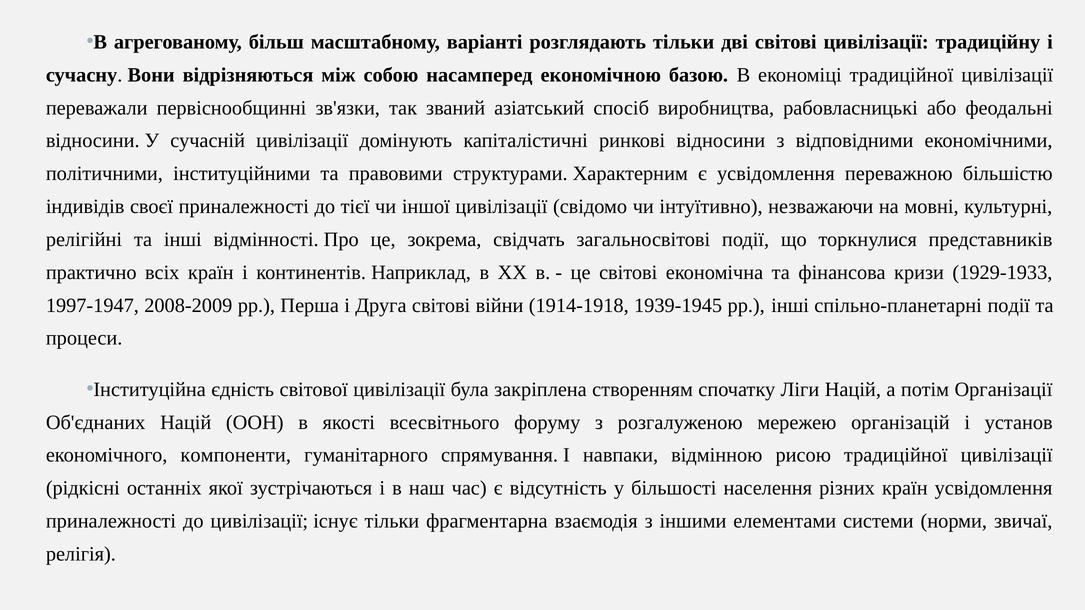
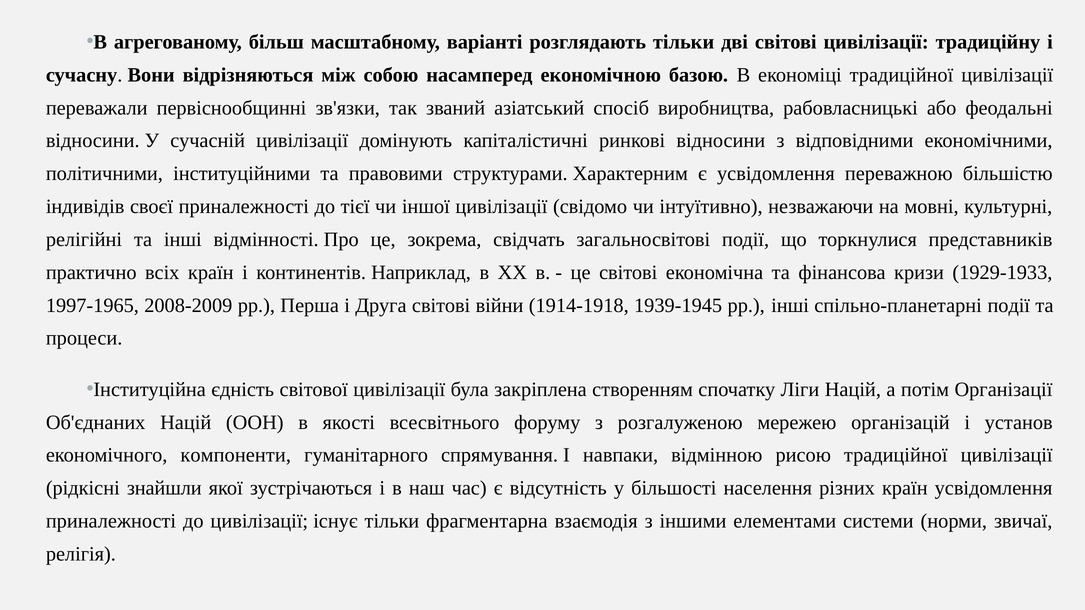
1997-1947: 1997-1947 -> 1997-1965
останніх: останніх -> знайшли
